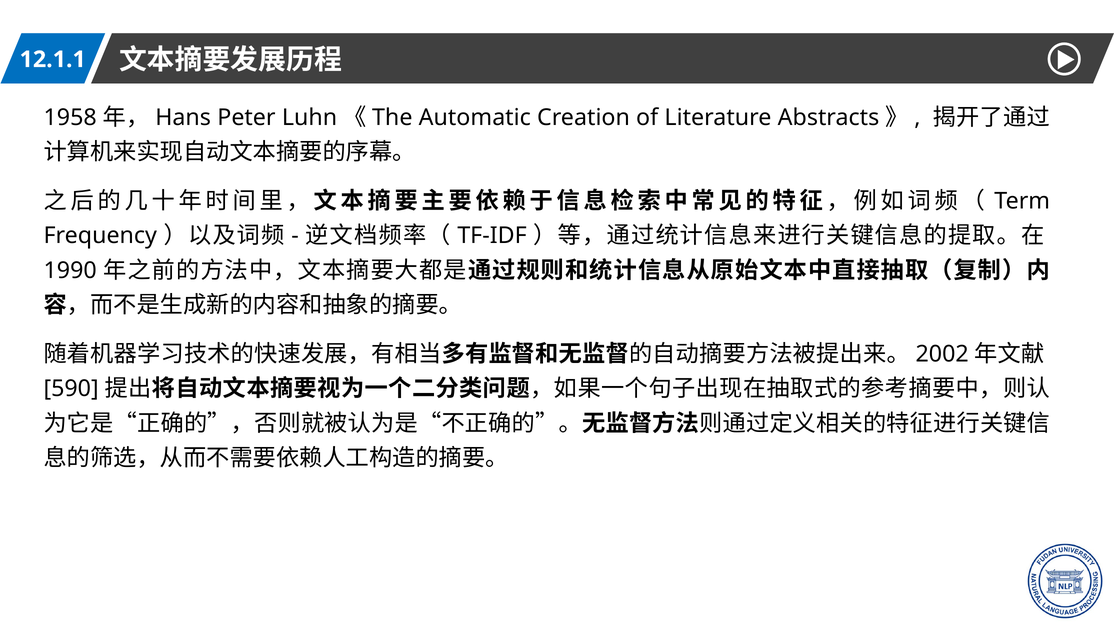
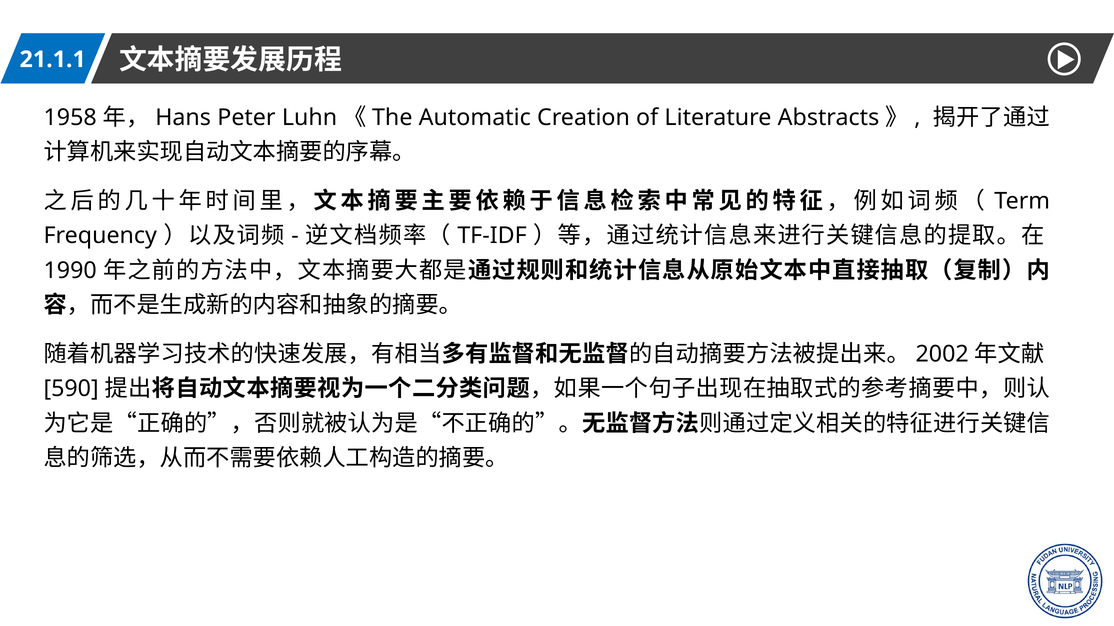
12.1.1: 12.1.1 -> 21.1.1
